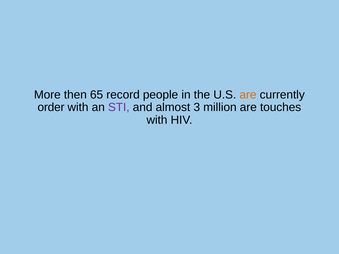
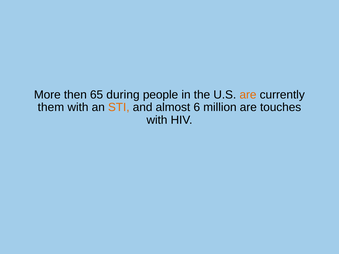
record: record -> during
order: order -> them
STI colour: purple -> orange
3: 3 -> 6
